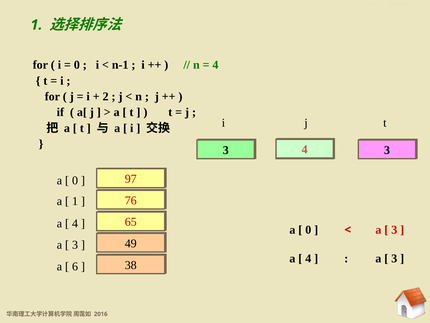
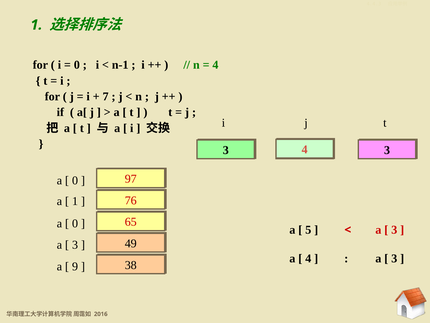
2 at (106, 96): 2 -> 7
4 at (75, 223): 4 -> 0
0 at (308, 230): 0 -> 5
6: 6 -> 9
